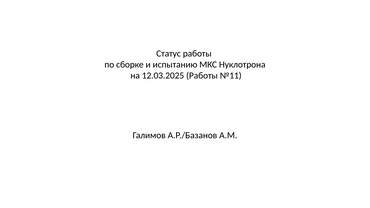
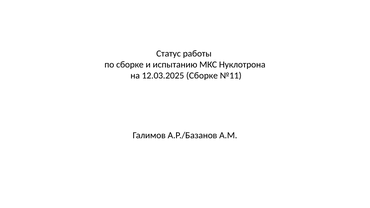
12.03.2025 Работы: Работы -> Сборке
